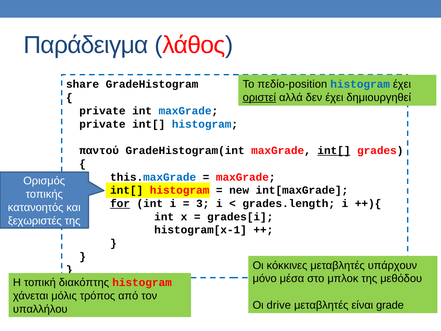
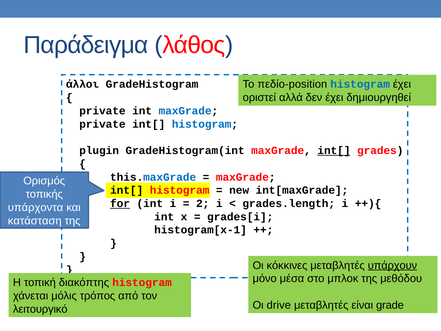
share: share -> άλλοι
οριστεί underline: present -> none
παντού: παντού -> plugin
3: 3 -> 2
κατανοητός: κατανοητός -> υπάρχοντα
ξεχωριστές: ξεχωριστές -> κατάσταση
υπάρχουν underline: none -> present
υπαλλήλου: υπαλλήλου -> λειτουργικό
